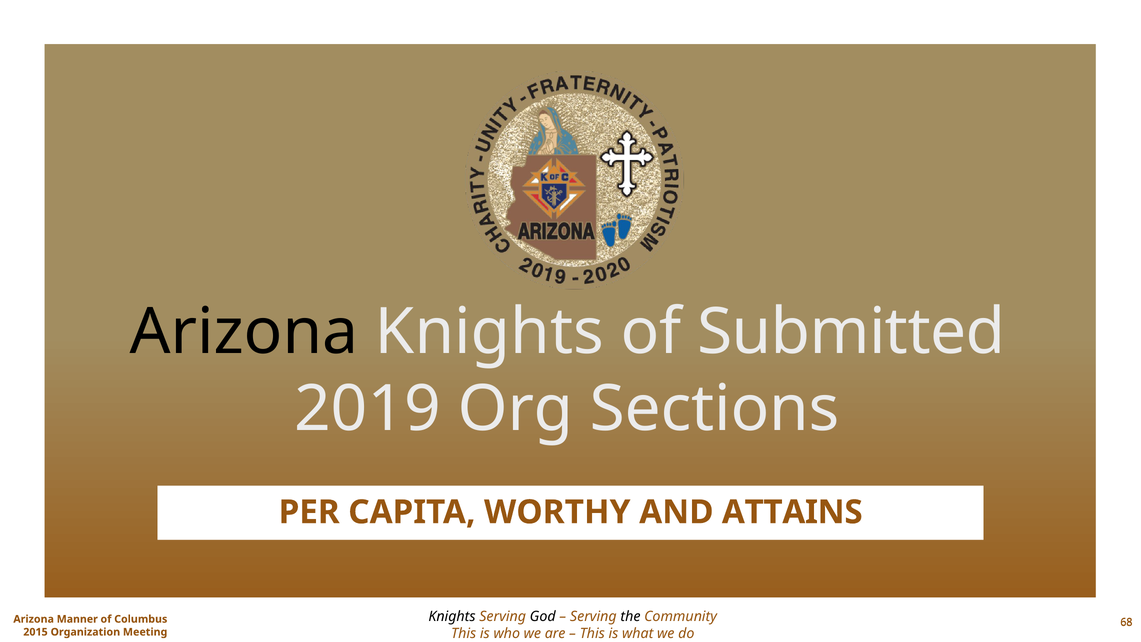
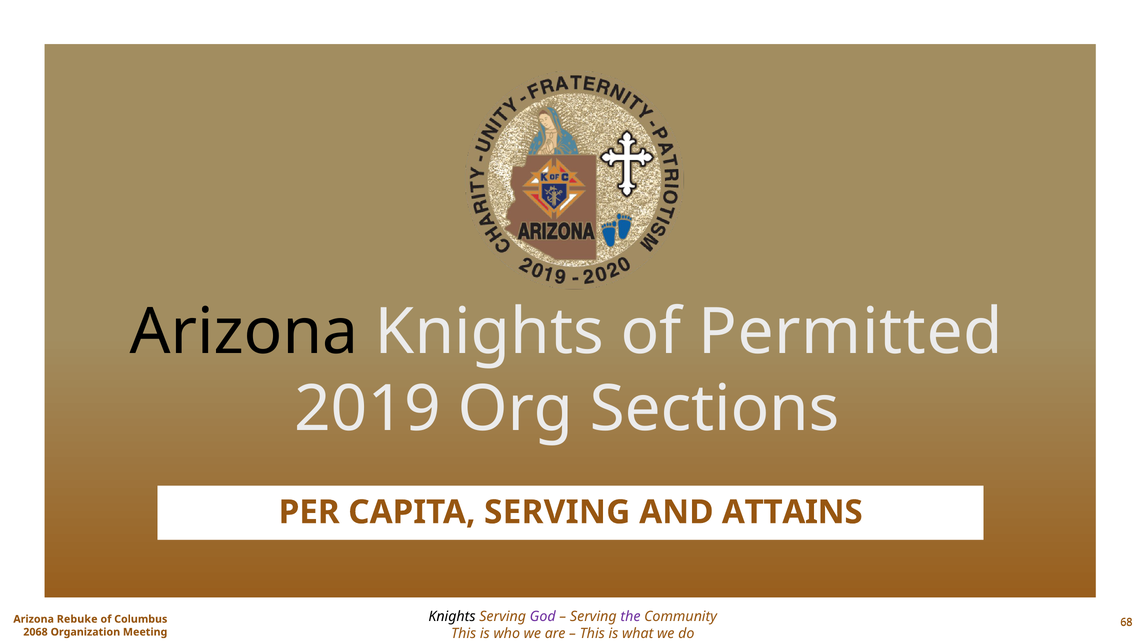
Submitted: Submitted -> Permitted
CAPITA WORTHY: WORTHY -> SERVING
God colour: black -> purple
the colour: black -> purple
Manner: Manner -> Rebuke
2015: 2015 -> 2068
